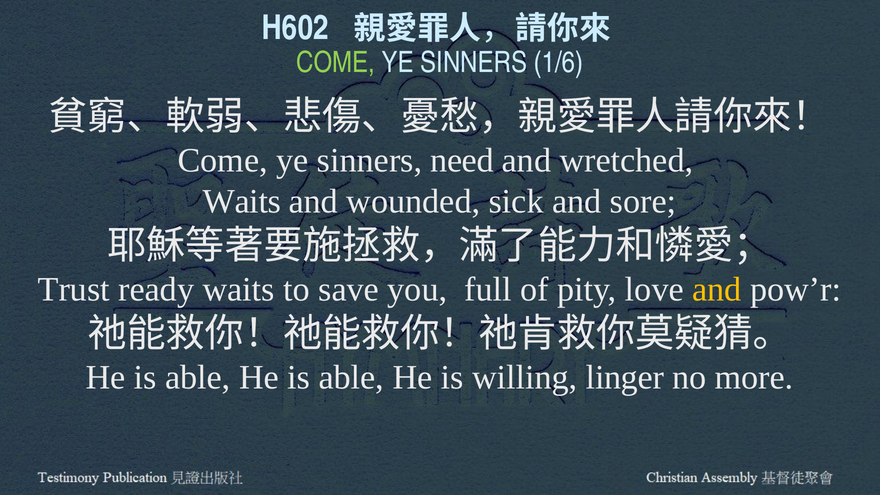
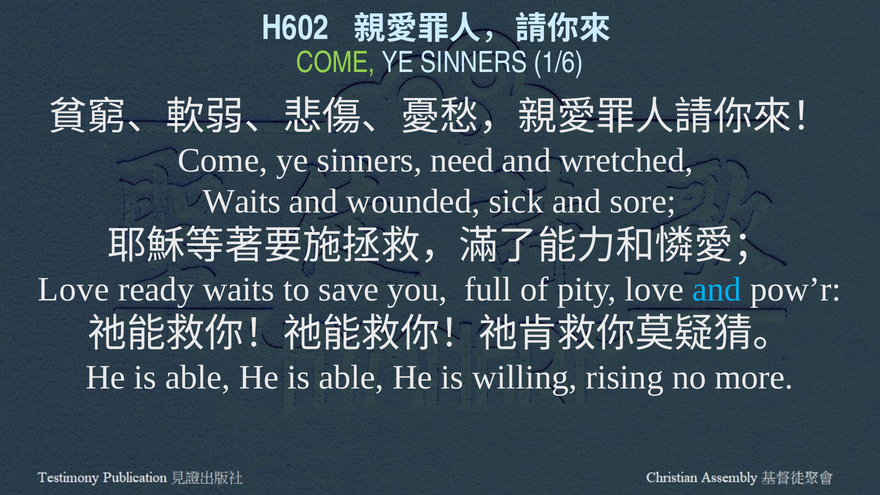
Trust at (74, 289): Trust -> Love
and at (717, 289) colour: yellow -> light blue
linger: linger -> rising
